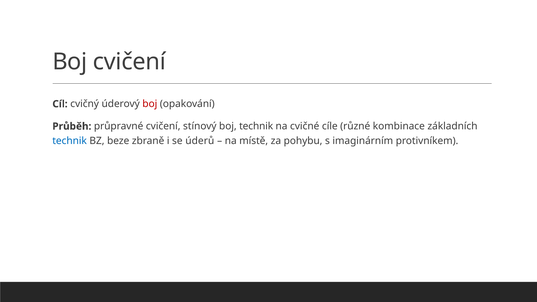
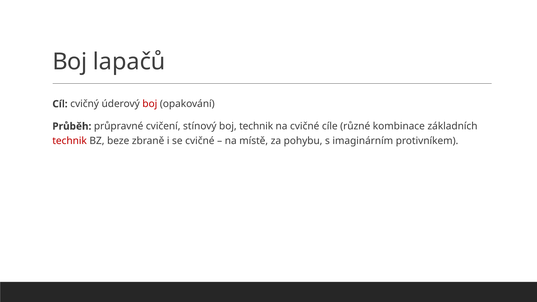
Boj cvičení: cvičení -> lapačů
technik at (70, 141) colour: blue -> red
se úderů: úderů -> cvičné
